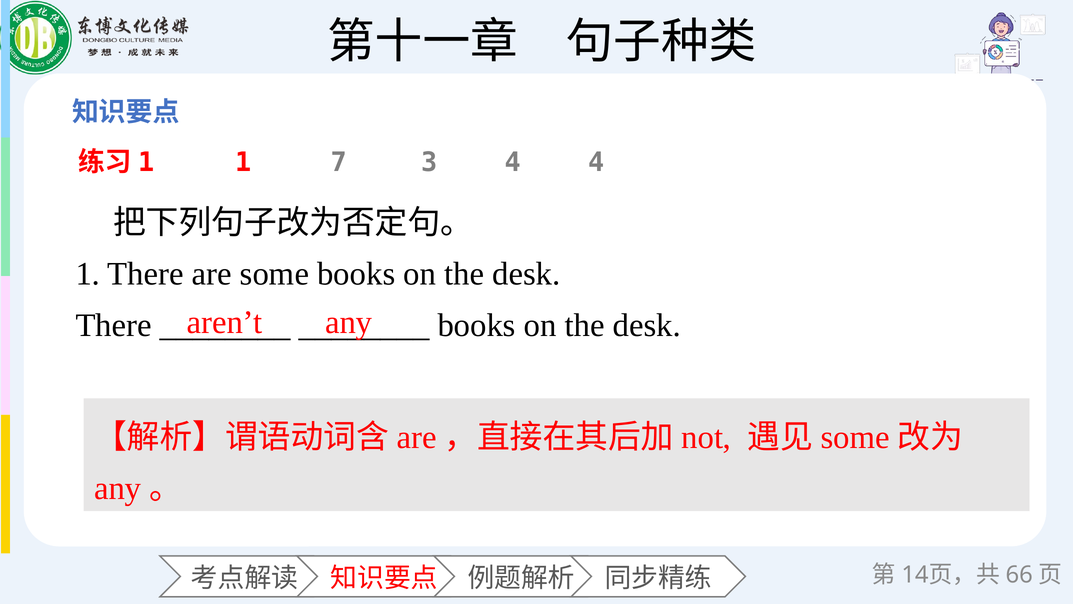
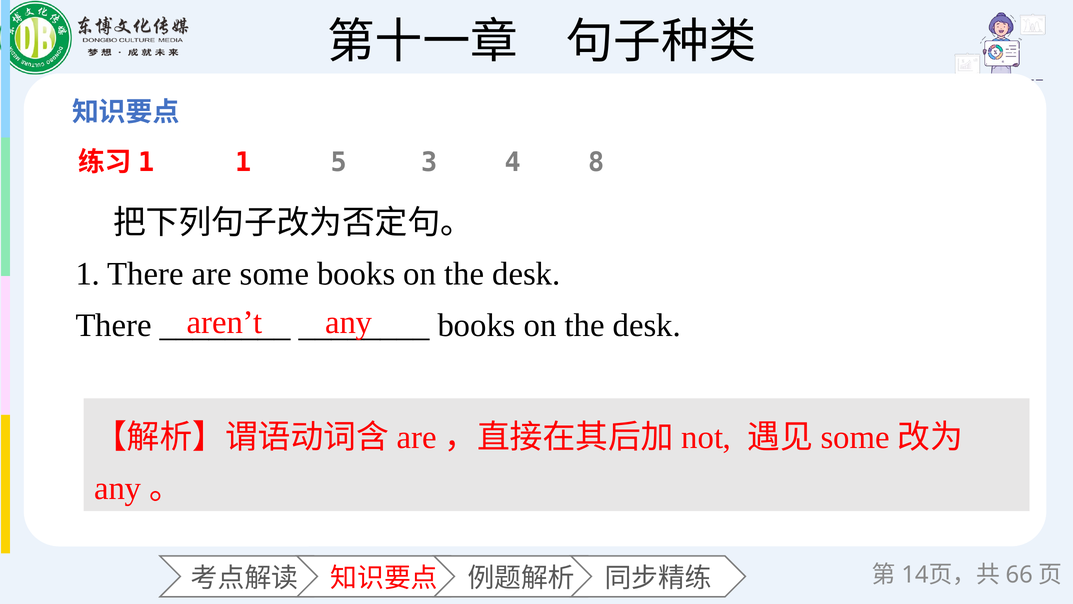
7: 7 -> 5
4 4: 4 -> 8
